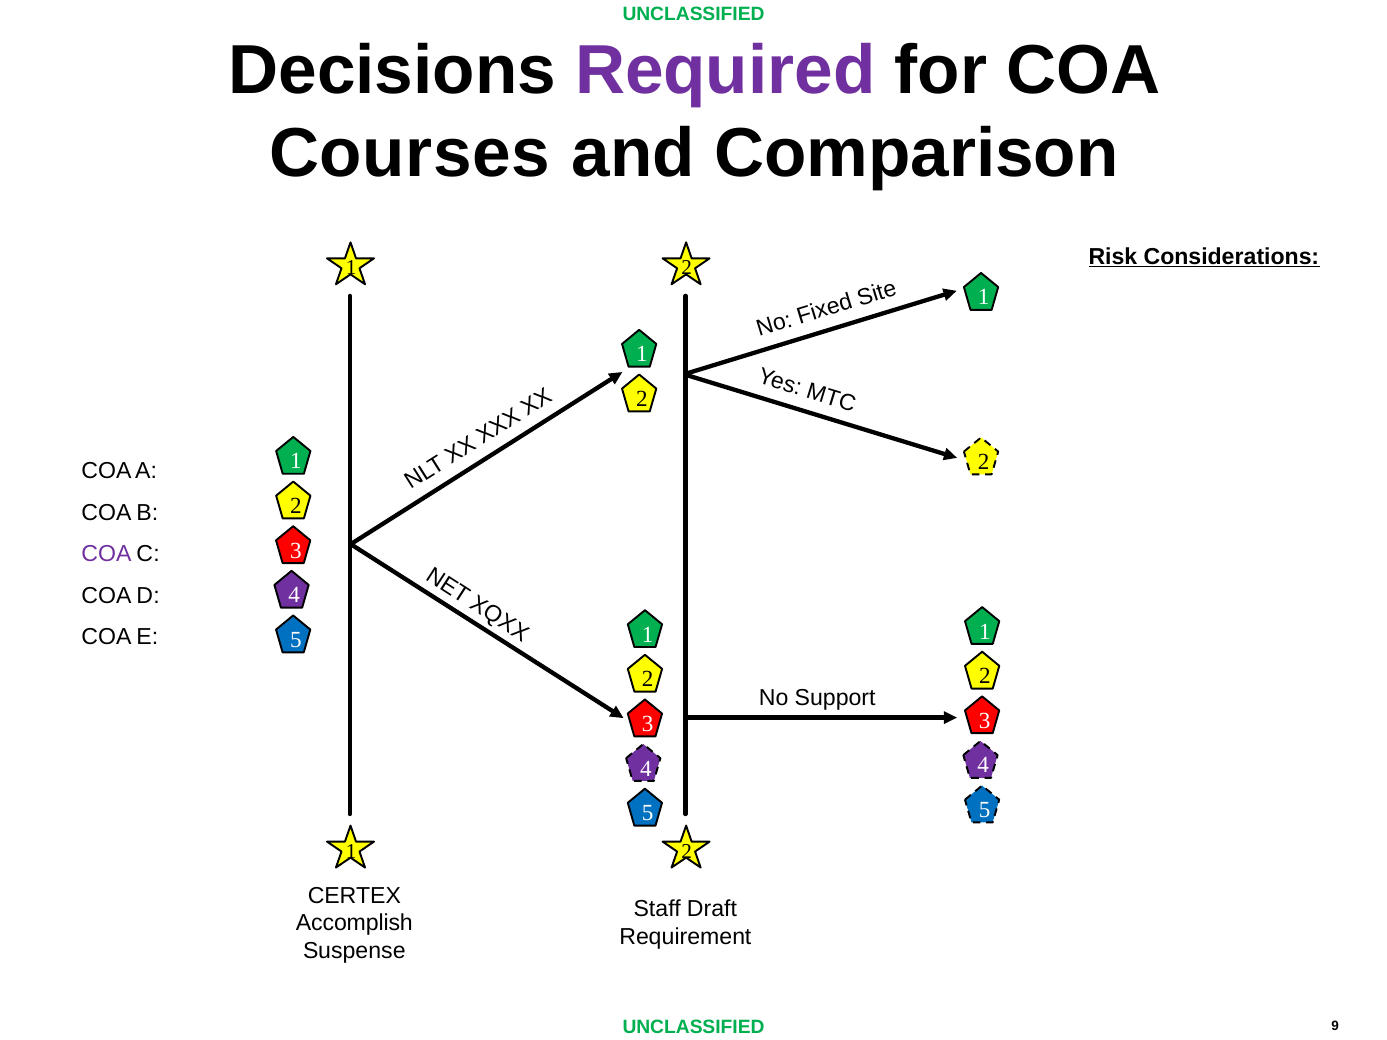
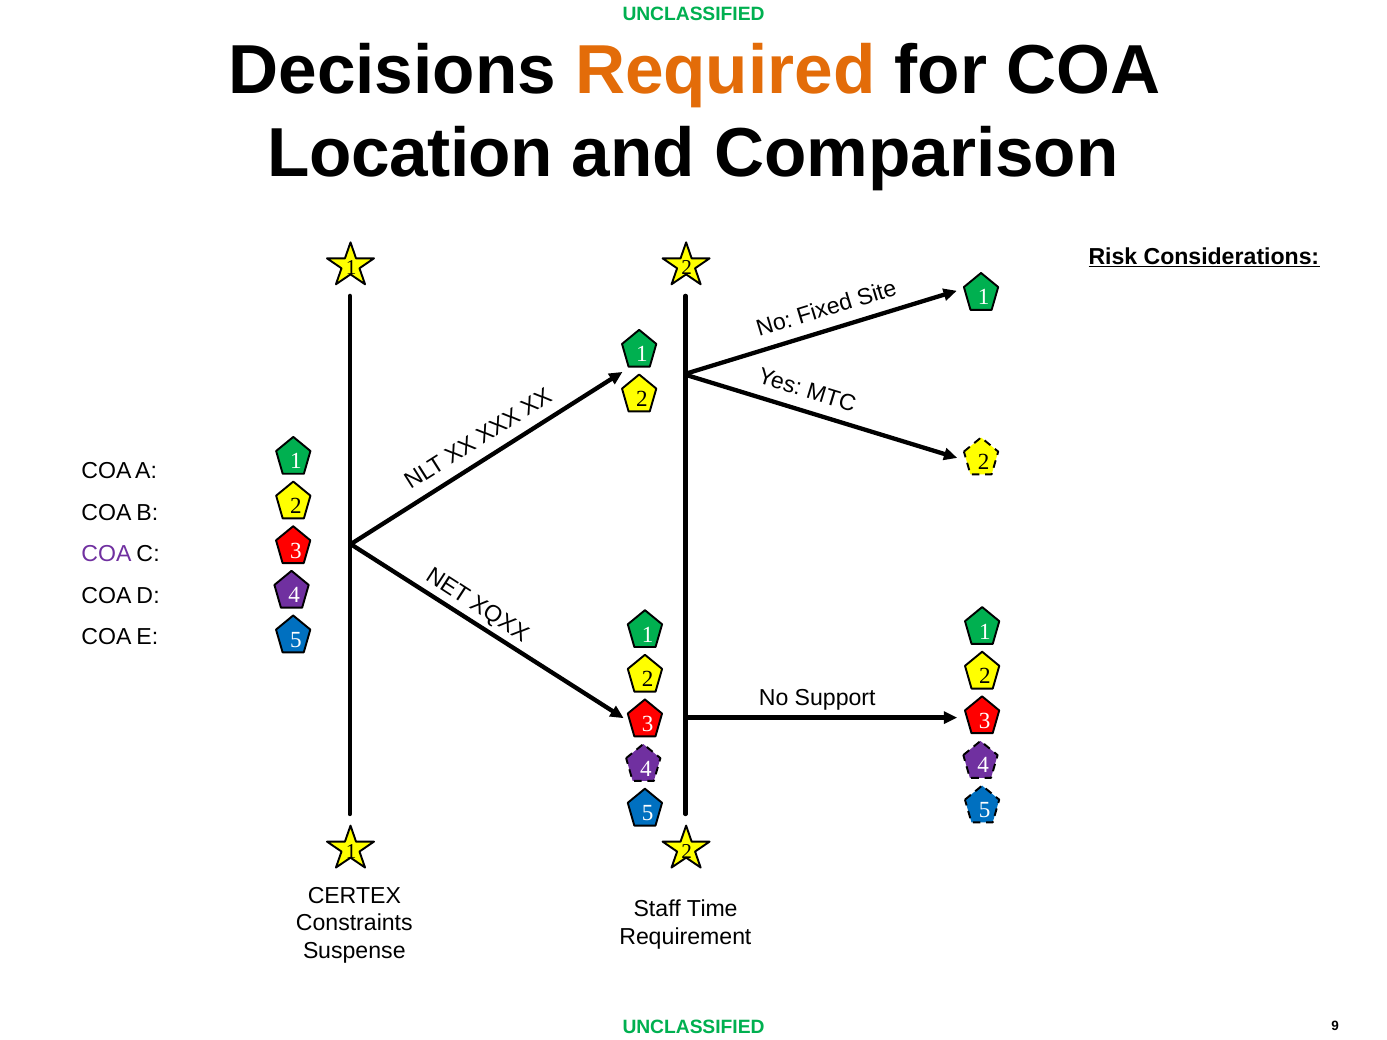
Required colour: purple -> orange
Courses: Courses -> Location
Draft: Draft -> Time
Accomplish: Accomplish -> Constraints
